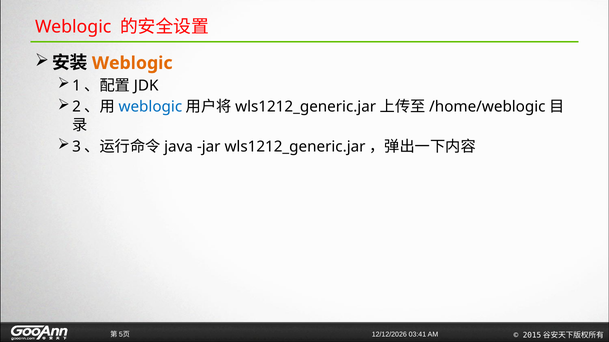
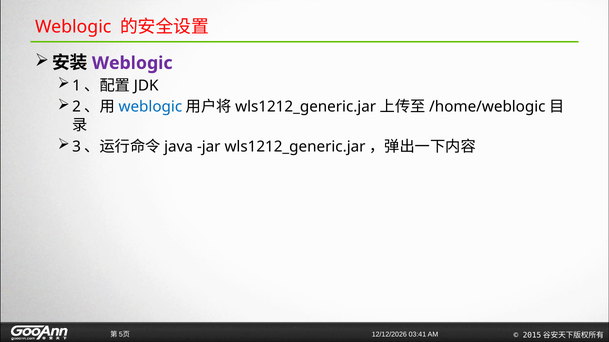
Weblogic at (132, 63) colour: orange -> purple
